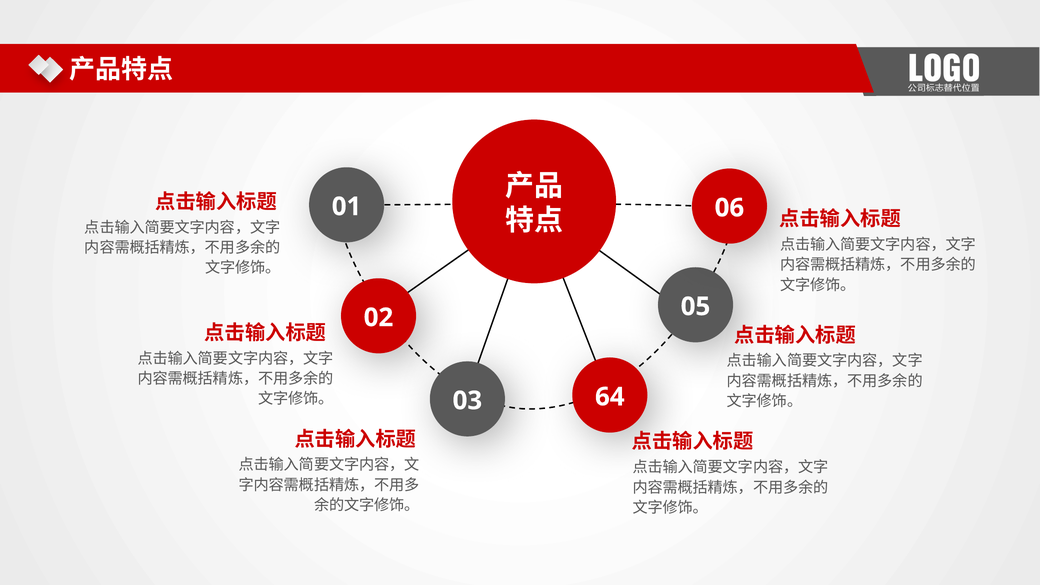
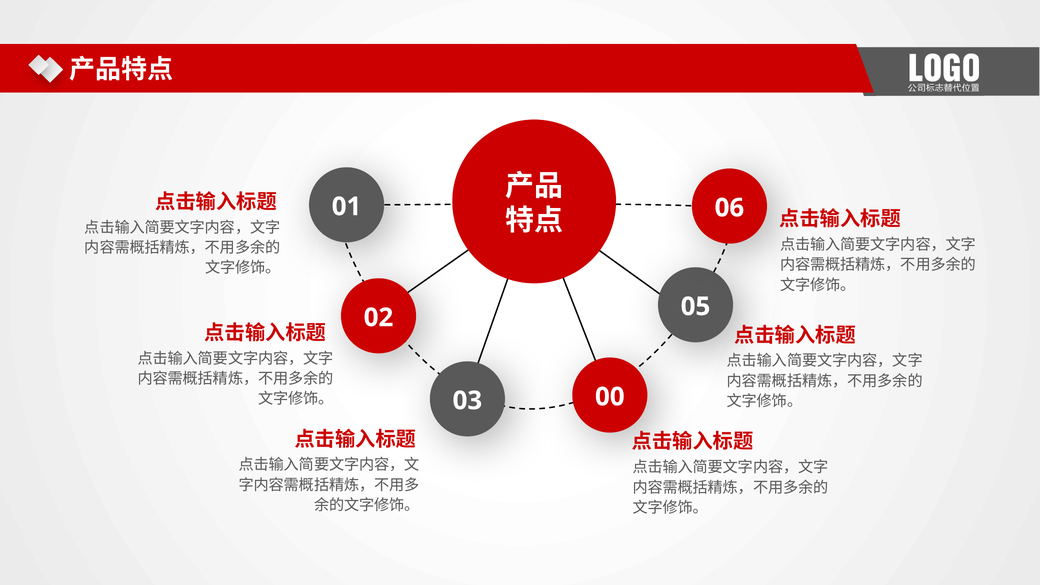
64: 64 -> 00
